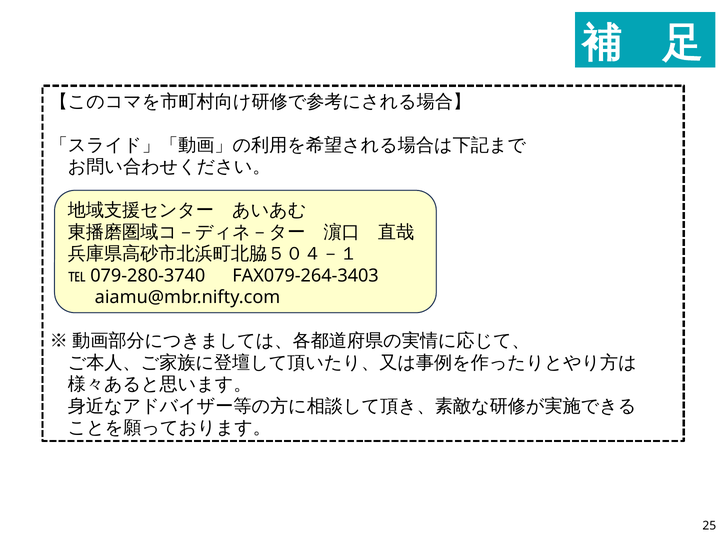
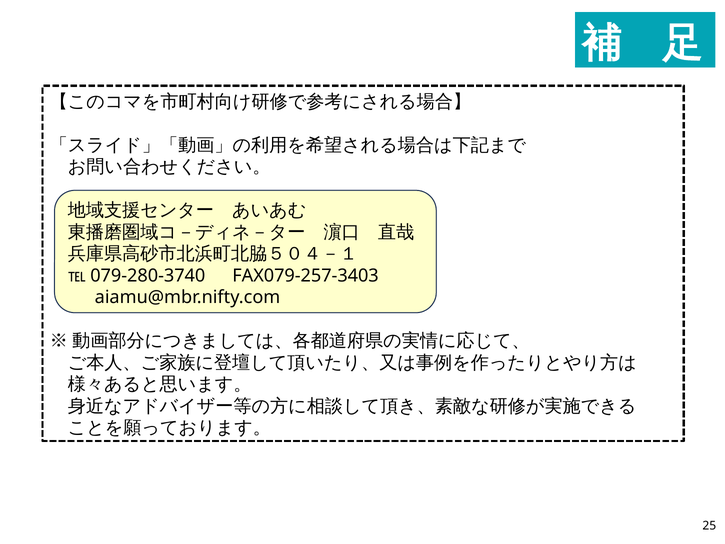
FAX079-264-3403: FAX079-264-3403 -> FAX079-257-3403
